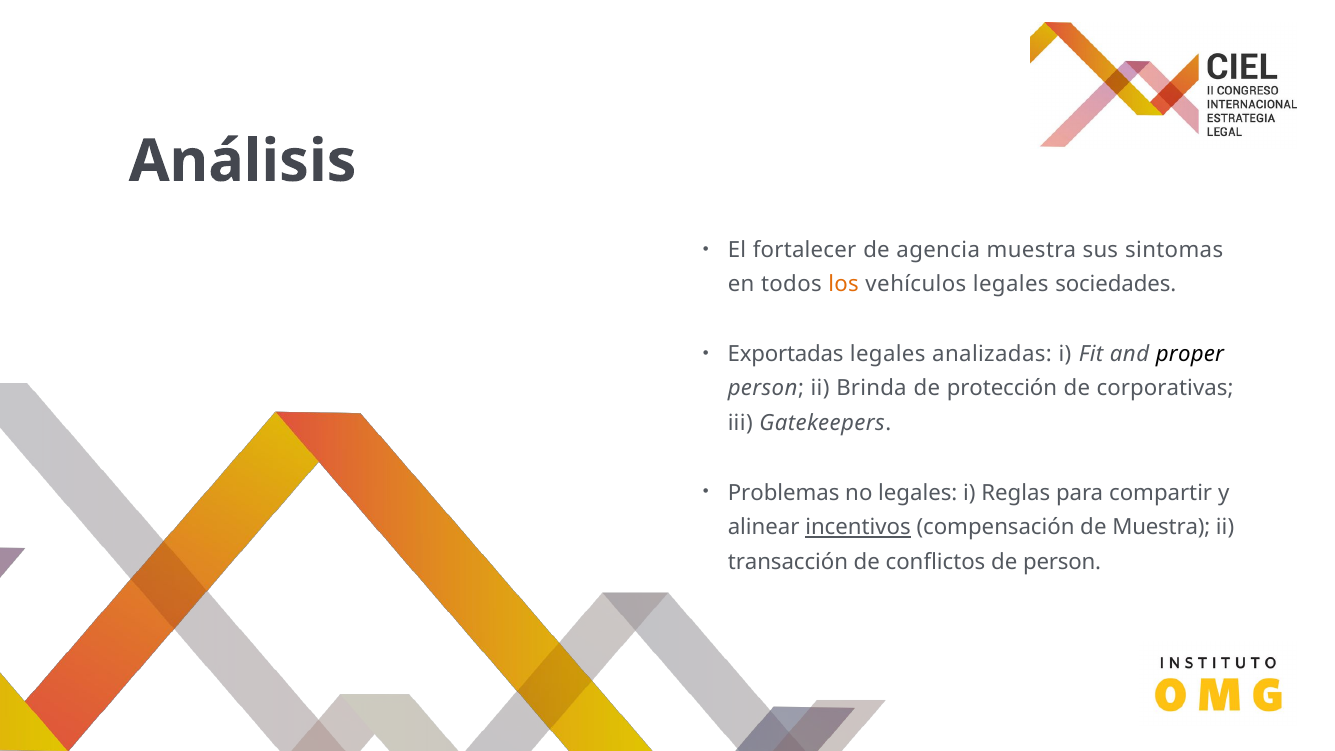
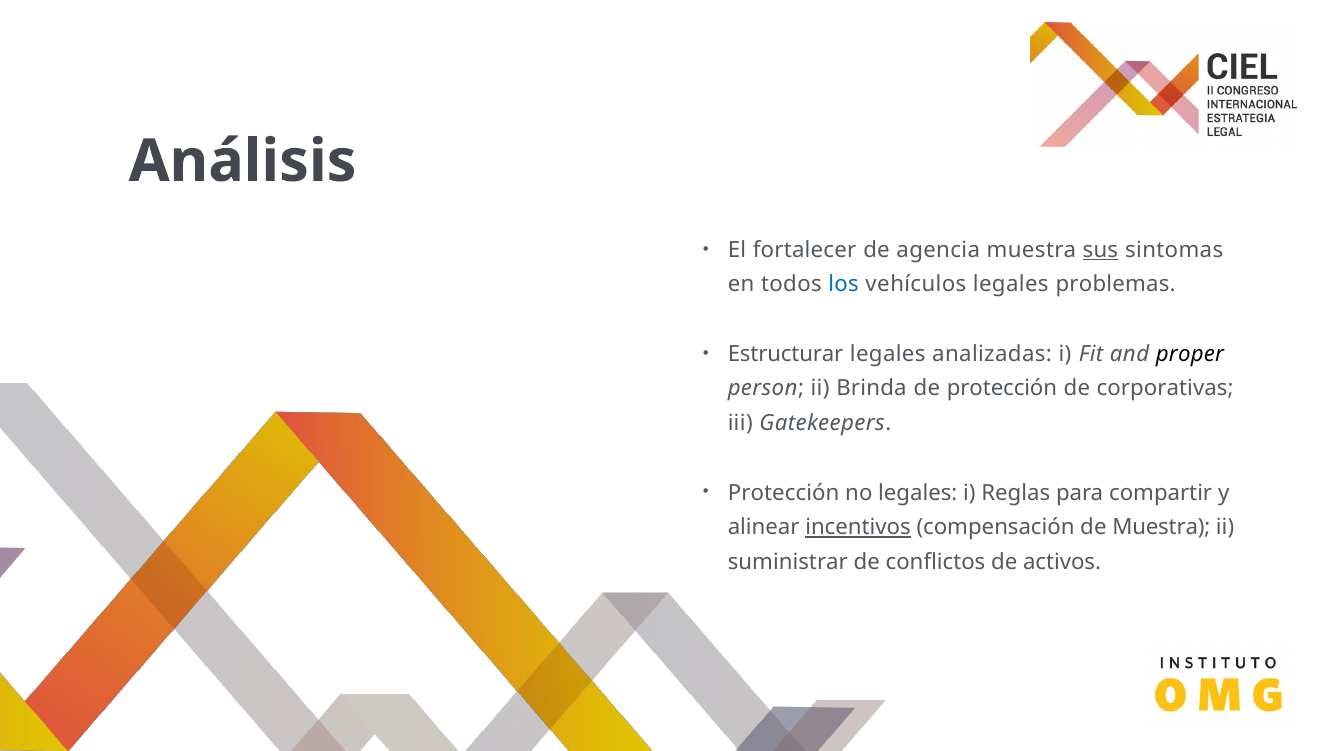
sus underline: none -> present
los colour: orange -> blue
sociedades: sociedades -> problemas
Exportadas: Exportadas -> Estructurar
Problemas at (784, 493): Problemas -> Protección
transacción: transacción -> suministrar
de person: person -> activos
